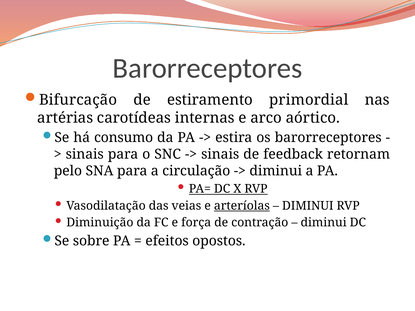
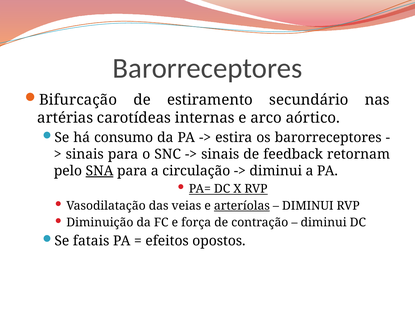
primordial: primordial -> secundário
SNA underline: none -> present
sobre: sobre -> fatais
